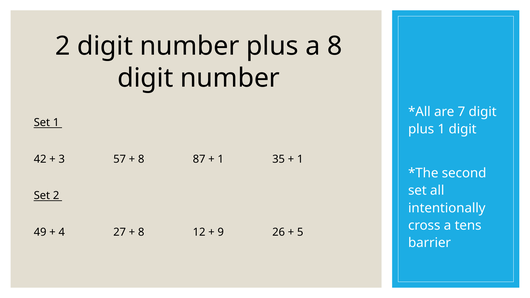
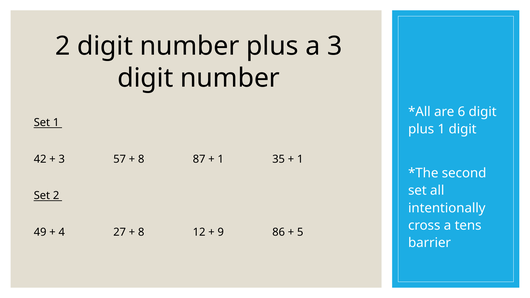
a 8: 8 -> 3
7: 7 -> 6
26: 26 -> 86
